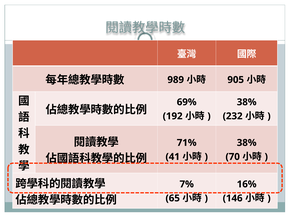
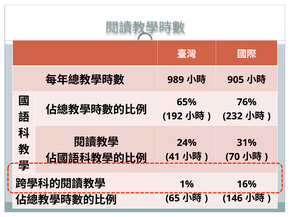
69%: 69% -> 65%
38% at (247, 102): 38% -> 76%
71%: 71% -> 24%
38% at (247, 143): 38% -> 31%
7%: 7% -> 1%
